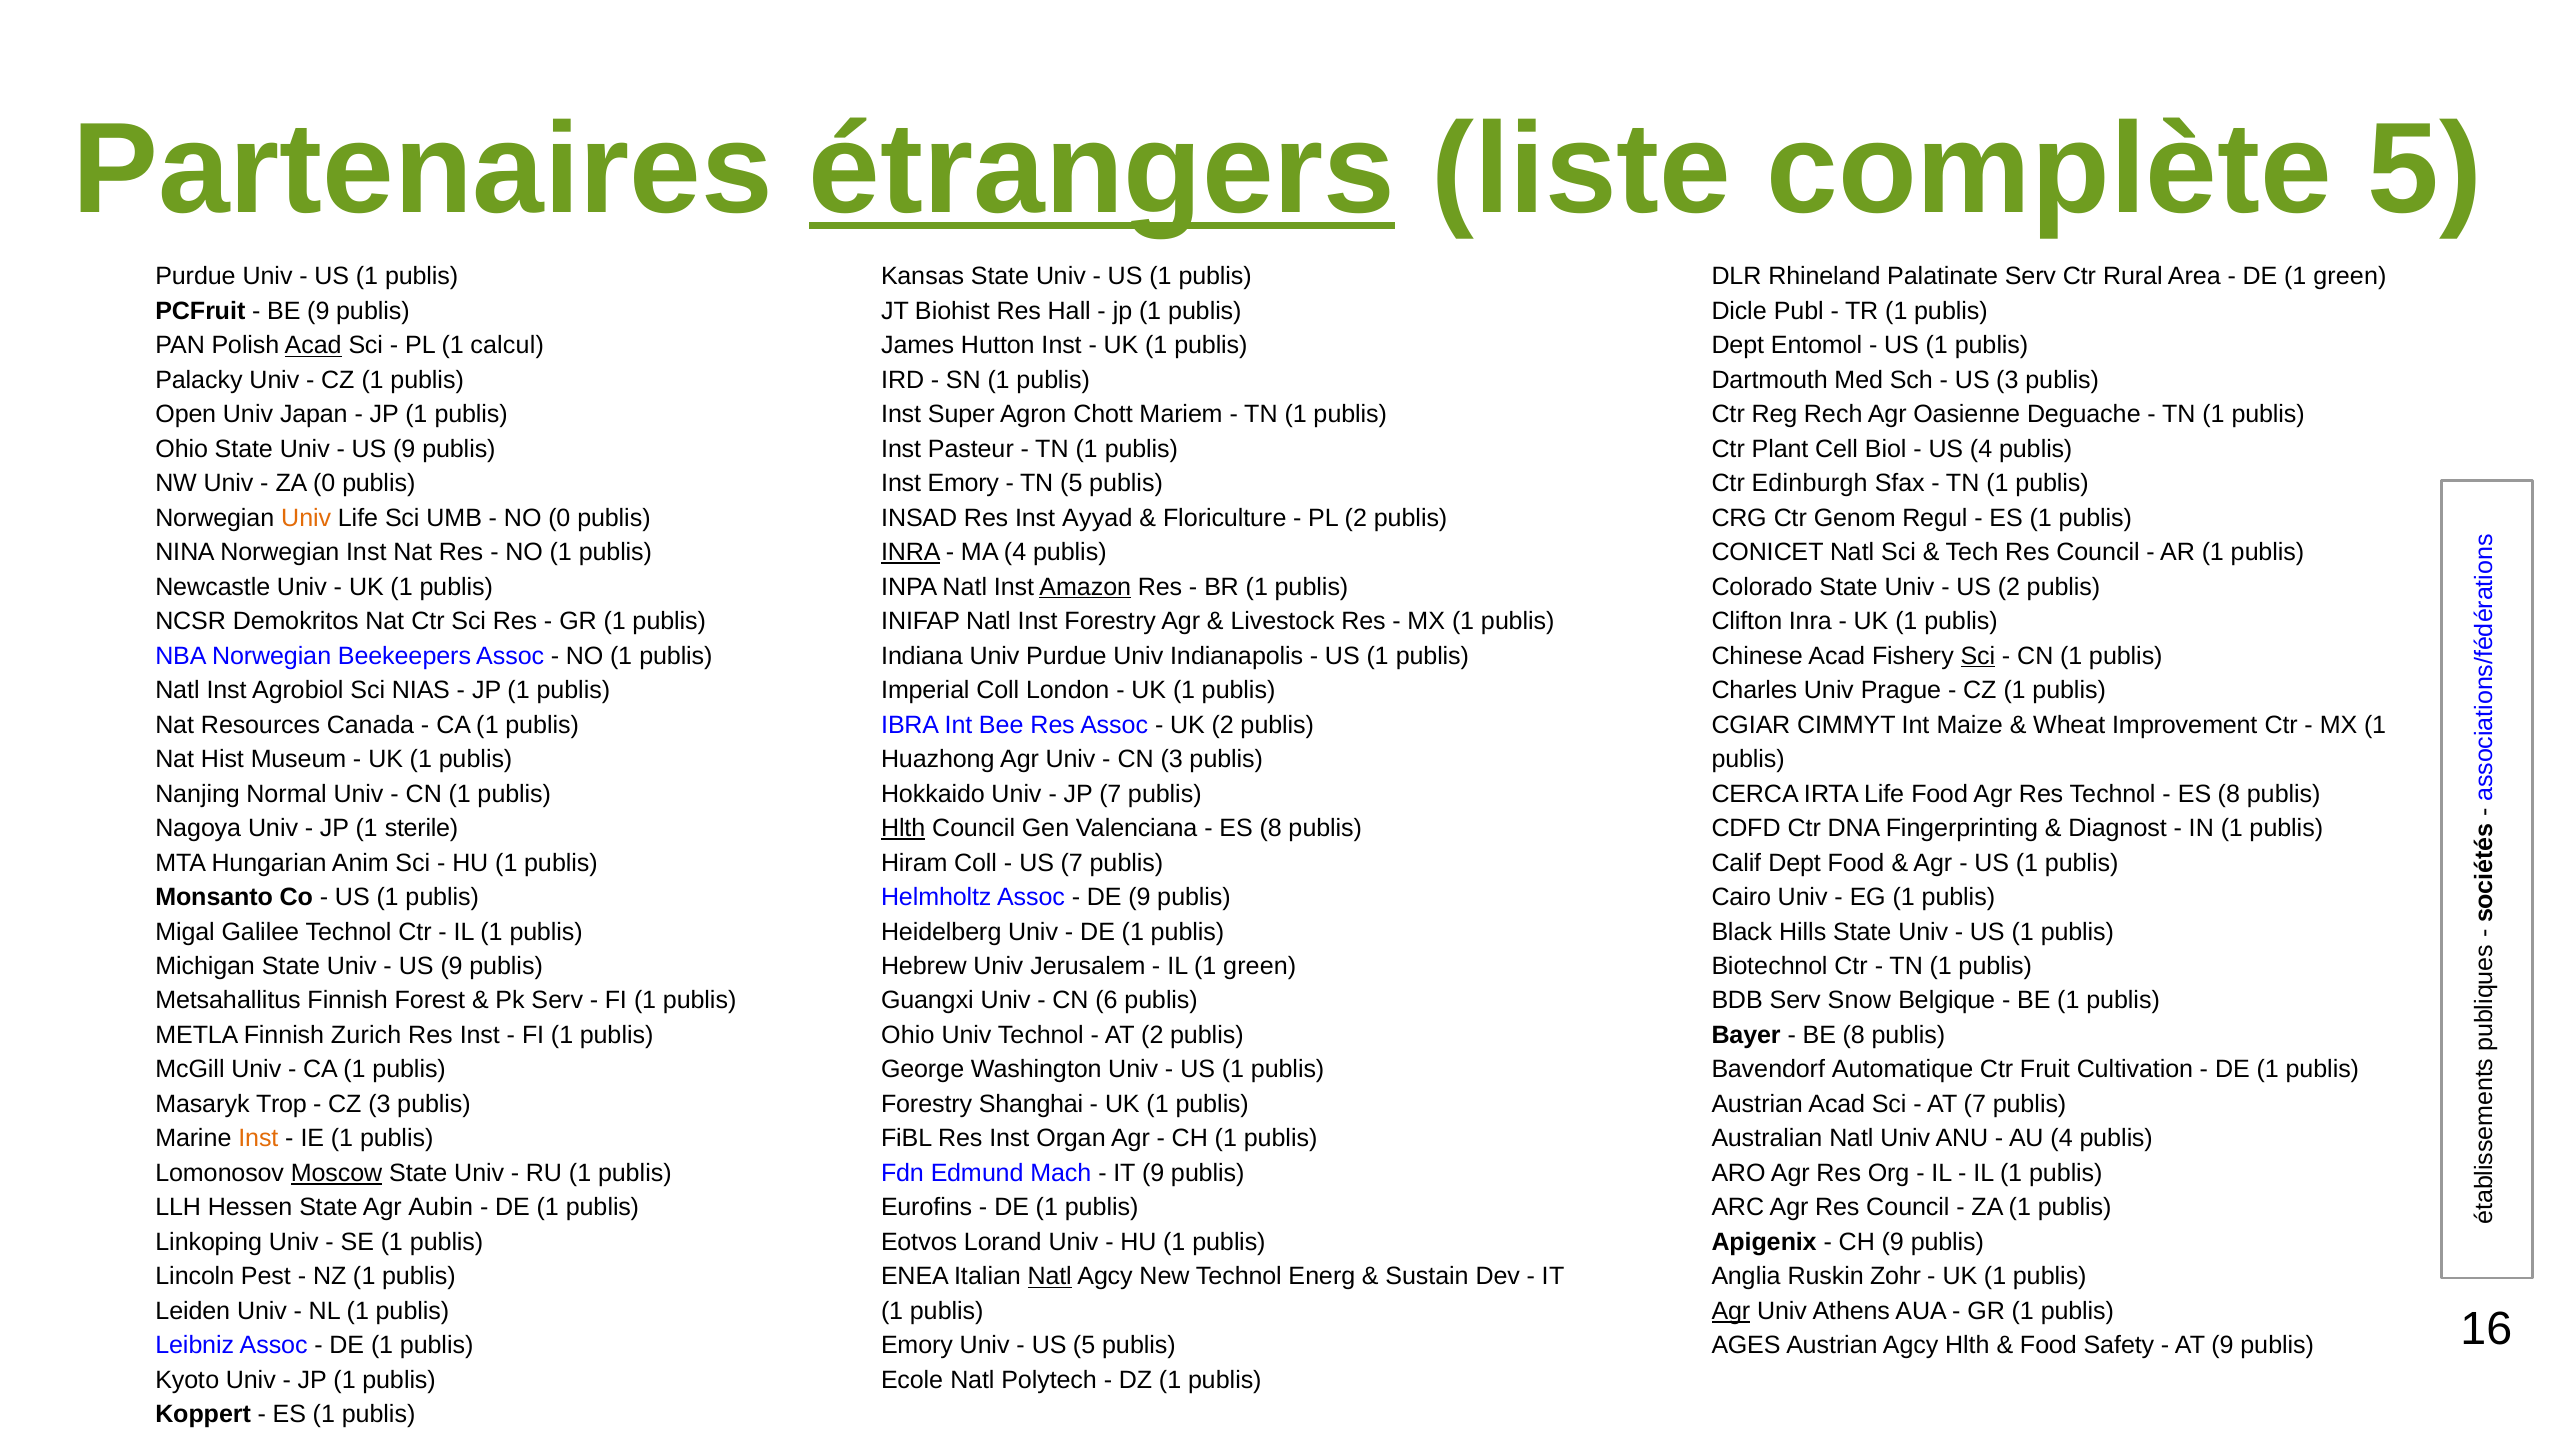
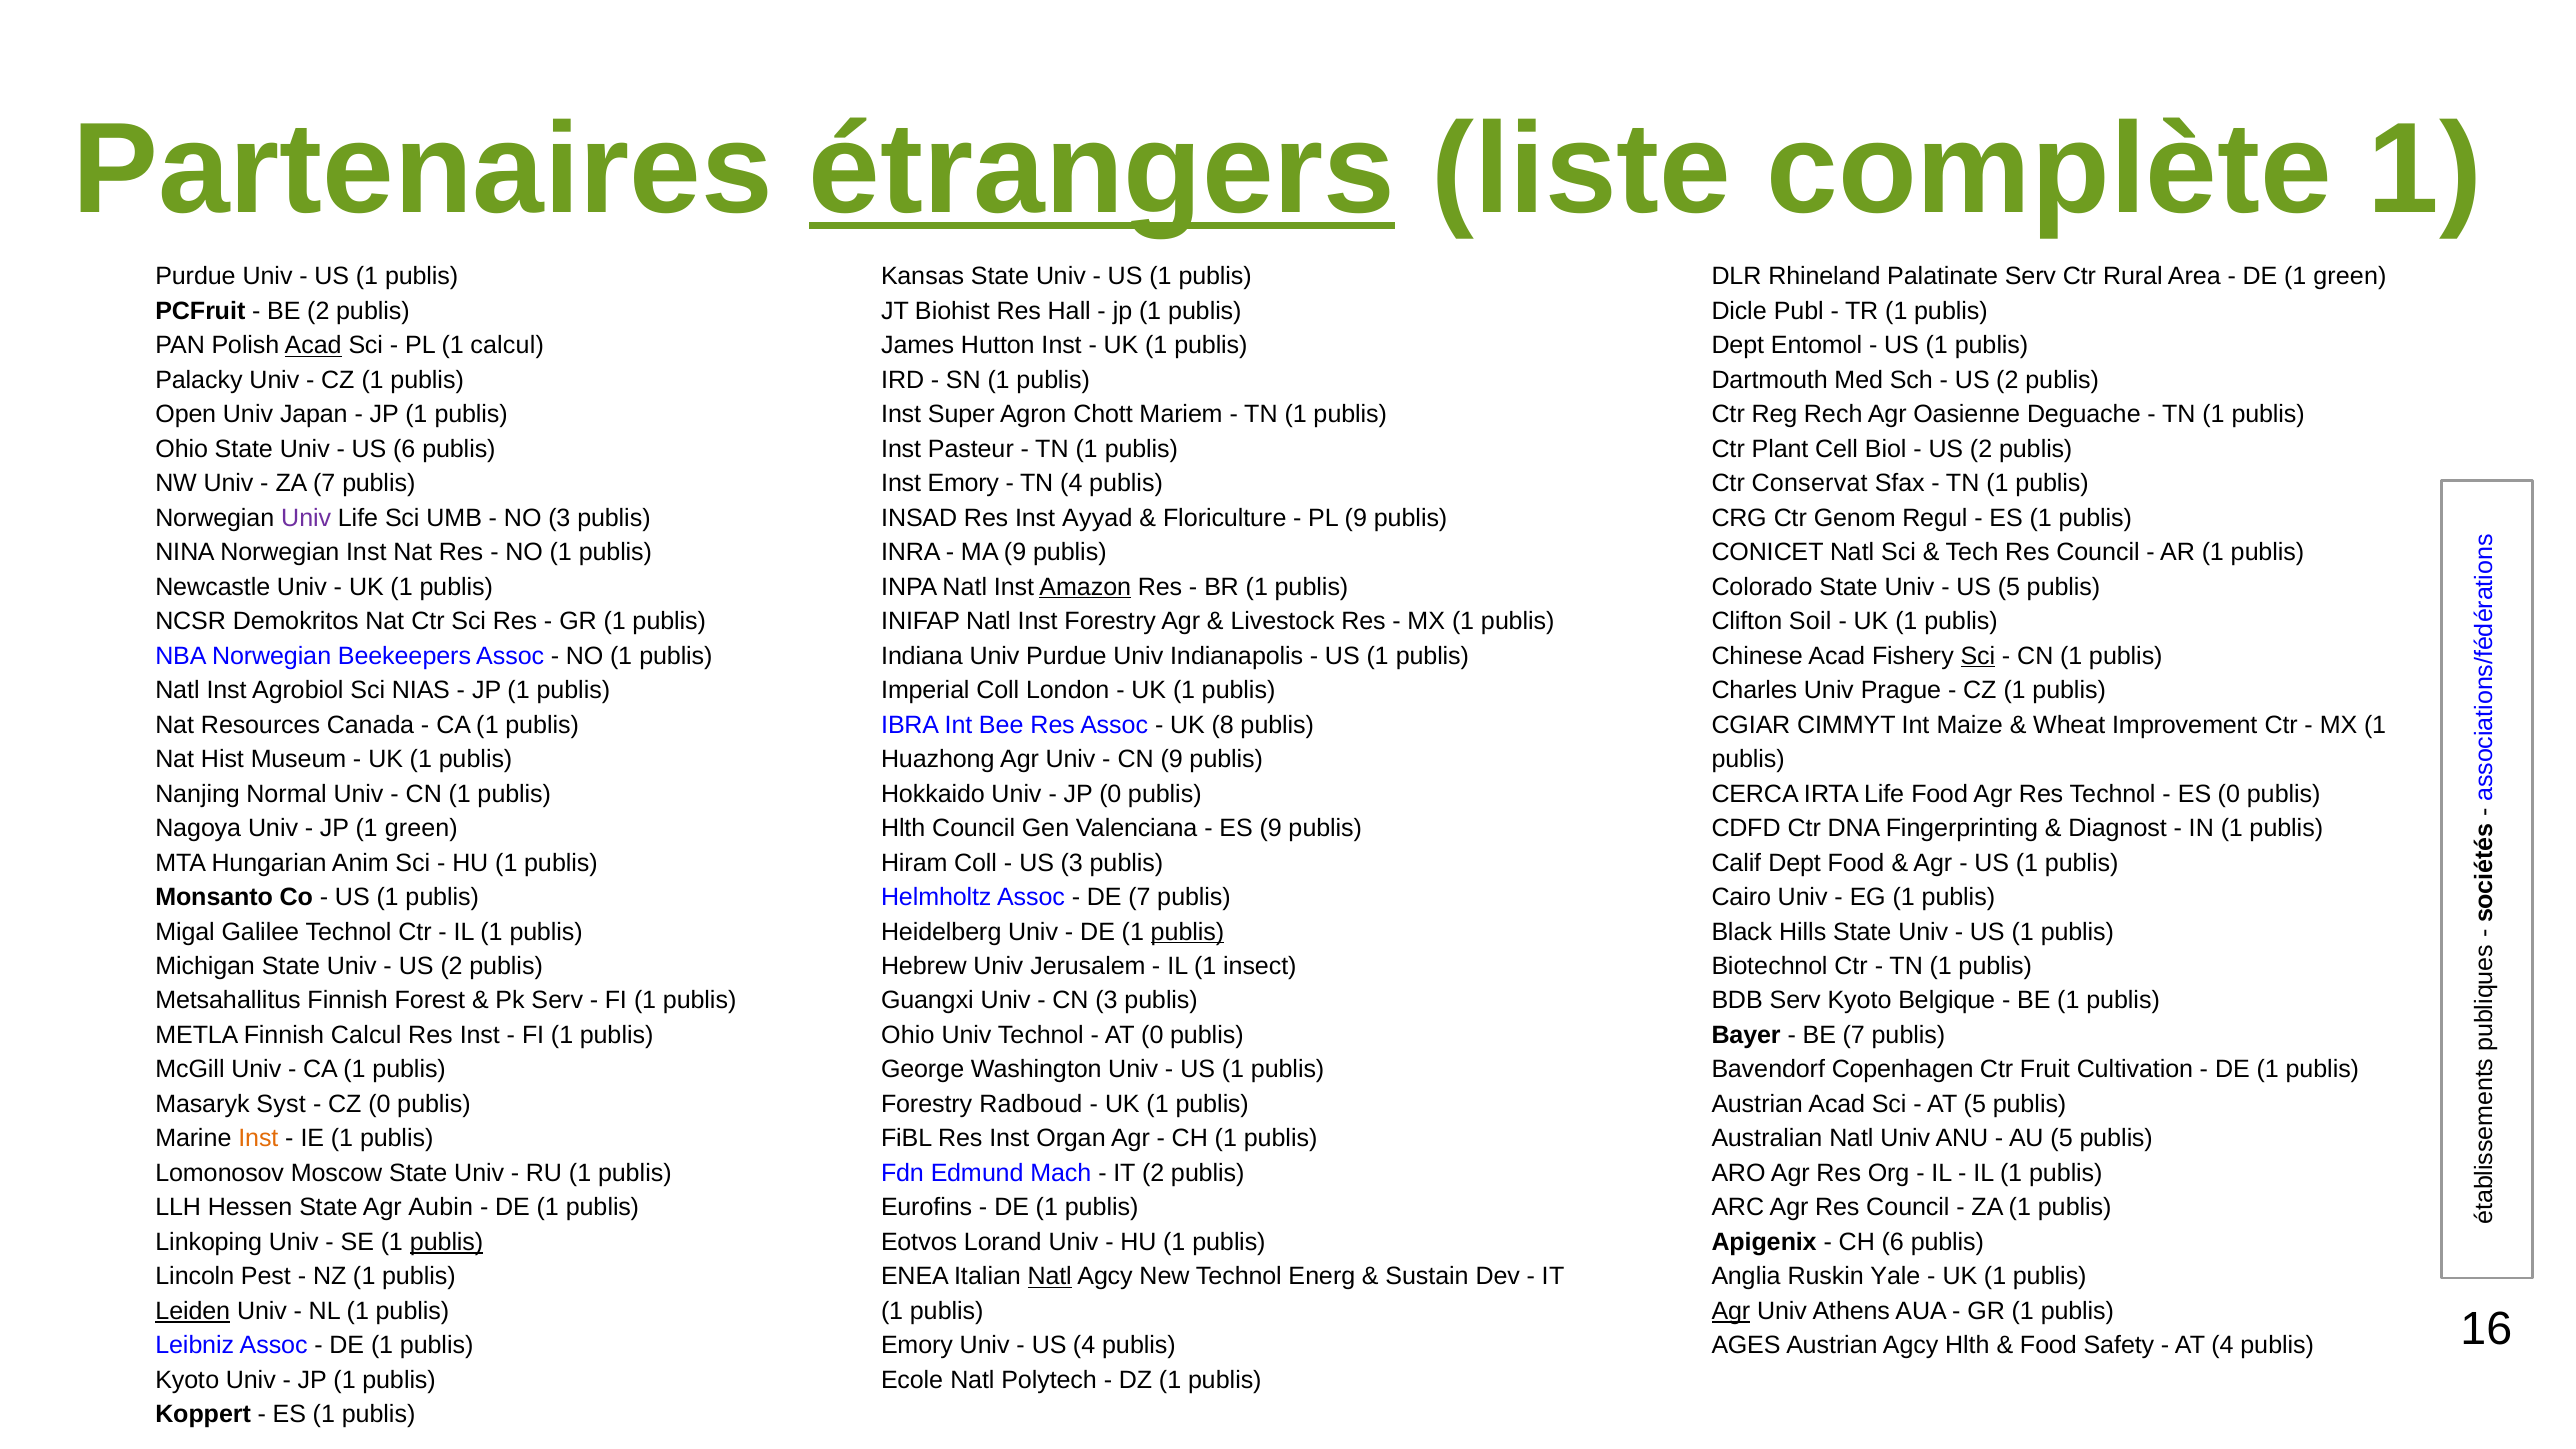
complète 5: 5 -> 1
BE 9: 9 -> 2
3 at (2007, 380): 3 -> 2
9 at (404, 449): 9 -> 6
4 at (1981, 449): 4 -> 2
ZA 0: 0 -> 7
TN 5: 5 -> 4
Edinburgh: Edinburgh -> Conservat
Univ at (306, 518) colour: orange -> purple
NO 0: 0 -> 3
PL 2: 2 -> 9
INRA at (911, 552) underline: present -> none
MA 4: 4 -> 9
US 2: 2 -> 5
Clifton Inra: Inra -> Soil
UK 2: 2 -> 8
CN 3: 3 -> 9
JP 7: 7 -> 0
8 at (2229, 794): 8 -> 0
JP 1 sterile: sterile -> green
Hlth at (903, 828) underline: present -> none
8 at (1271, 828): 8 -> 9
US 7: 7 -> 3
DE 9: 9 -> 7
publis at (1188, 932) underline: none -> present
9 at (452, 966): 9 -> 2
IL 1 green: green -> insect
CN 6: 6 -> 3
Serv Snow: Snow -> Kyoto
Finnish Zurich: Zurich -> Calcul
AT 2: 2 -> 0
BE 8: 8 -> 7
Automatique: Automatique -> Copenhagen
Trop: Trop -> Syst
CZ 3: 3 -> 0
Shanghai: Shanghai -> Radboud
AT 7: 7 -> 5
AU 4: 4 -> 5
Moscow underline: present -> none
IT 9: 9 -> 2
publis at (447, 1242) underline: none -> present
CH 9: 9 -> 6
Zohr: Zohr -> Yale
Leiden underline: none -> present
US 5: 5 -> 4
AT 9: 9 -> 4
